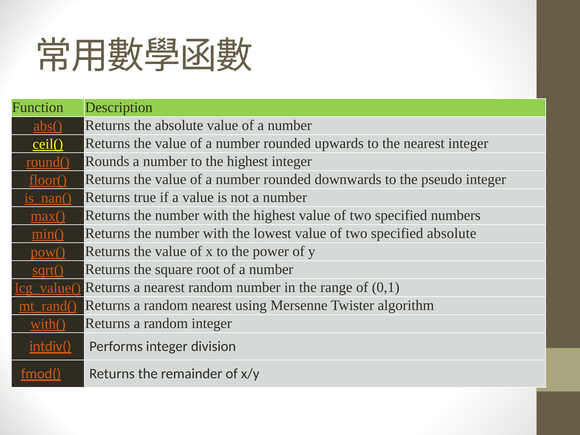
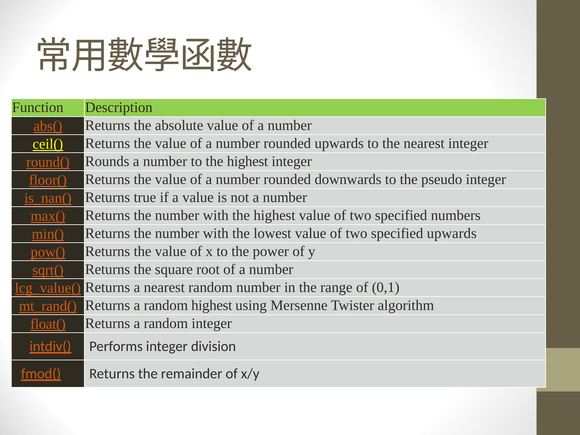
specified absolute: absolute -> upwards
random nearest: nearest -> highest
with(: with( -> float(
